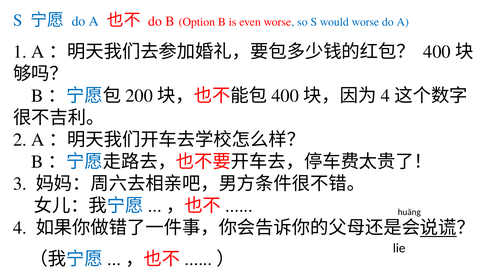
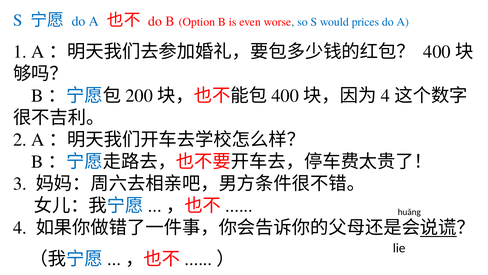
would worse: worse -> prices
